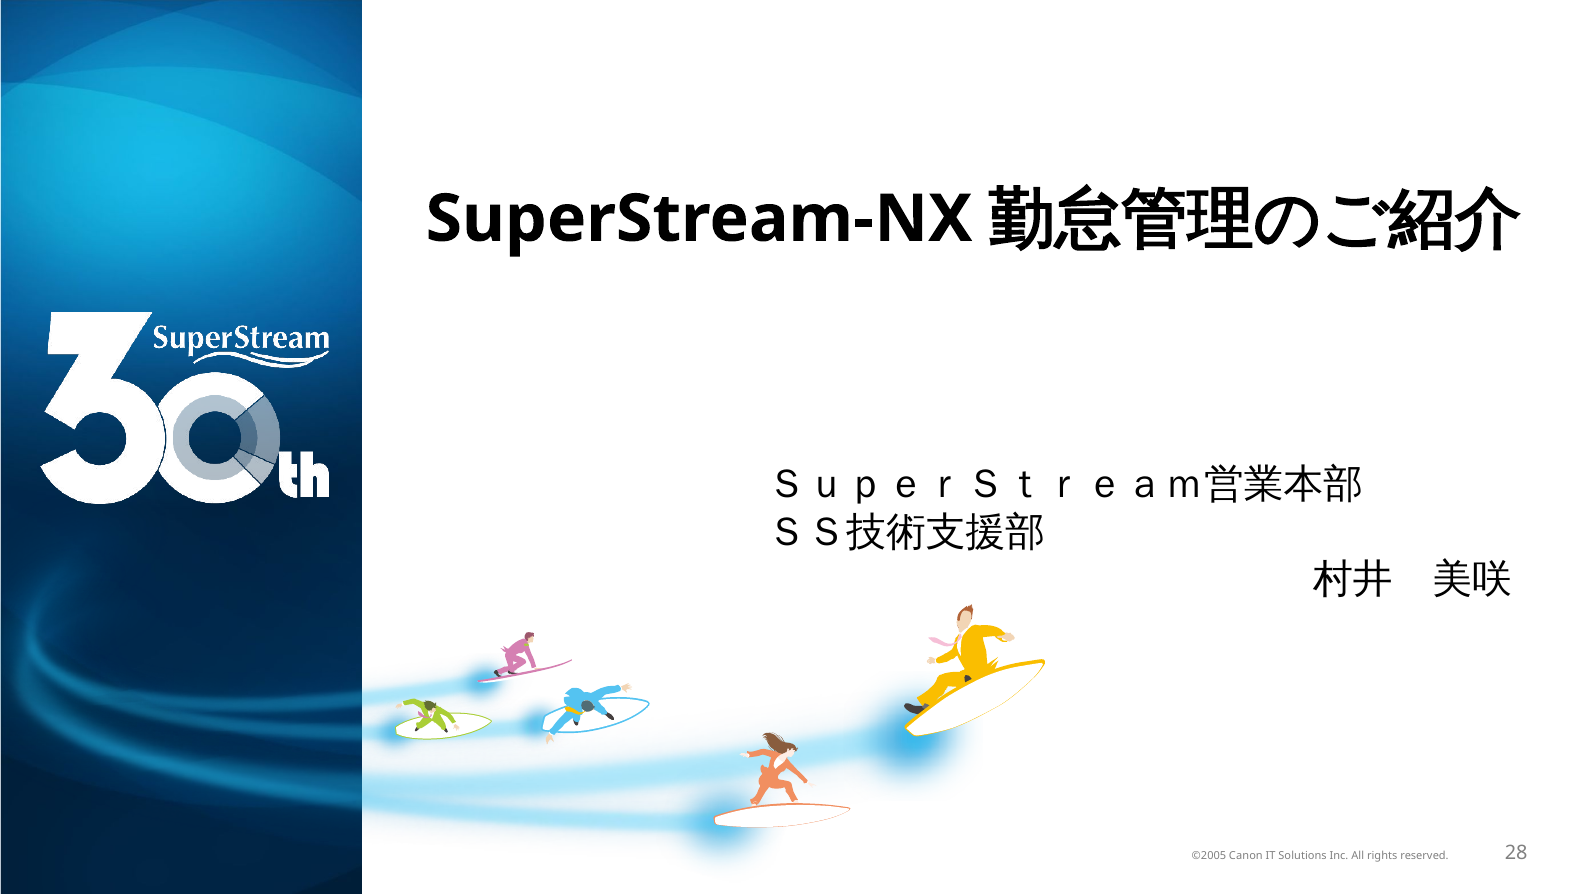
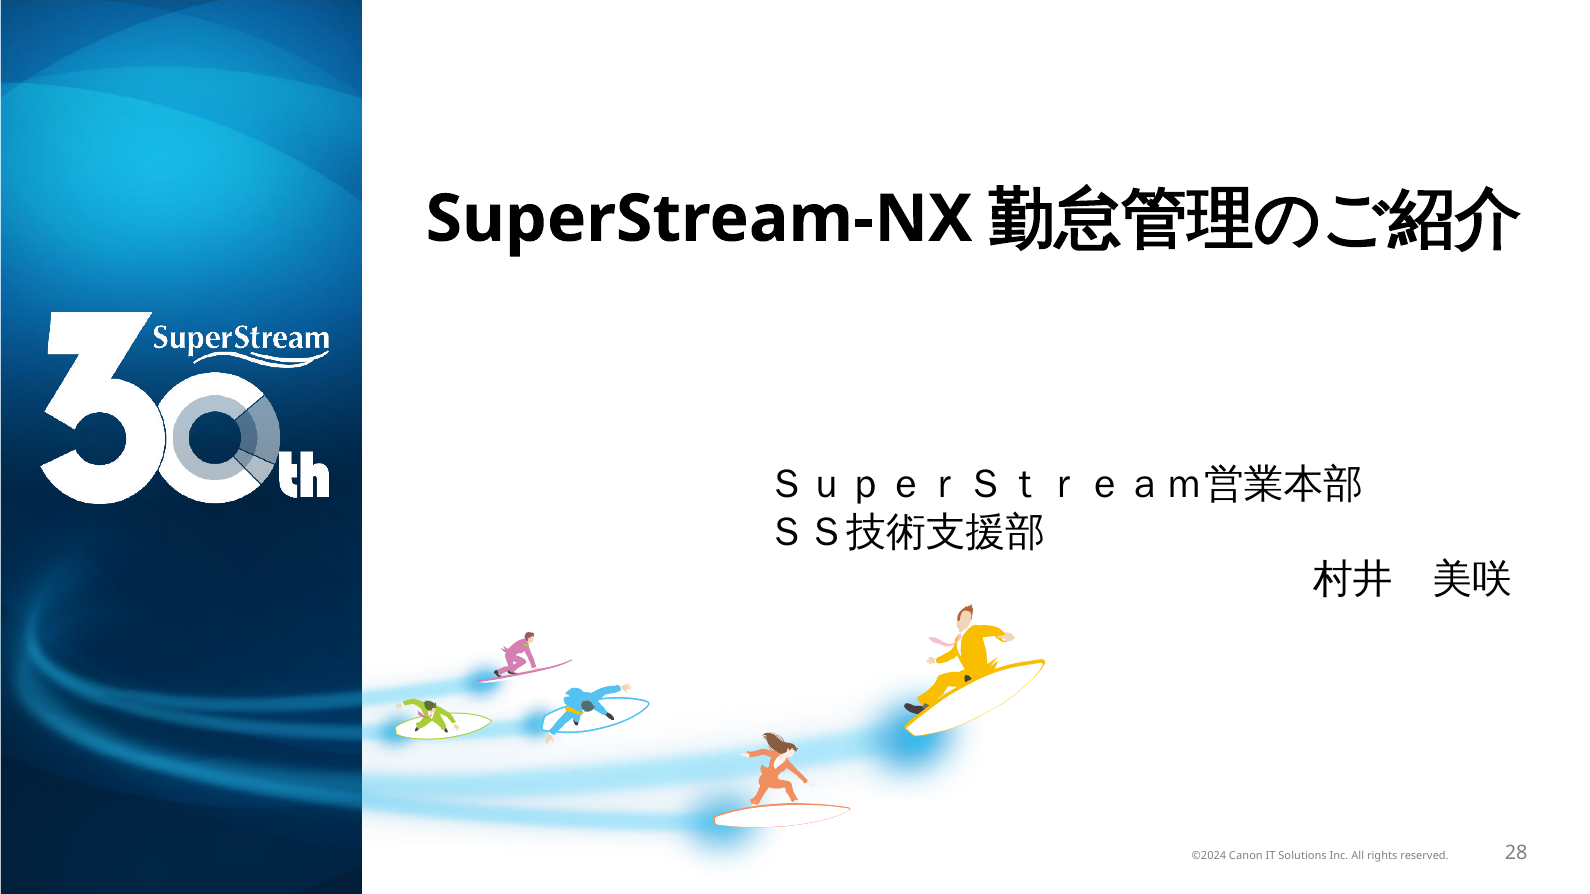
©2005: ©2005 -> ©2024
